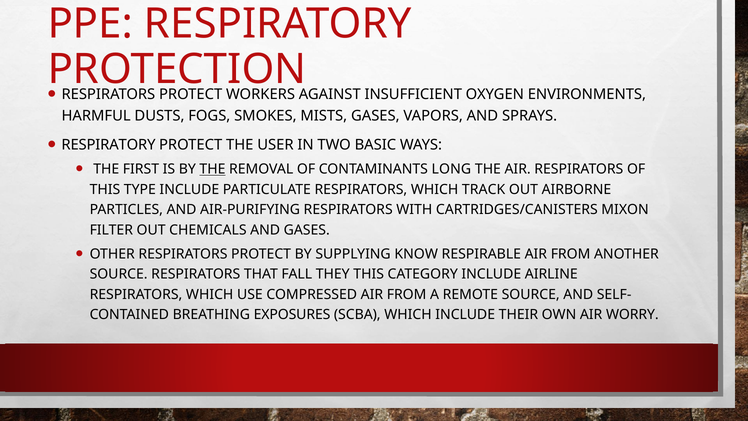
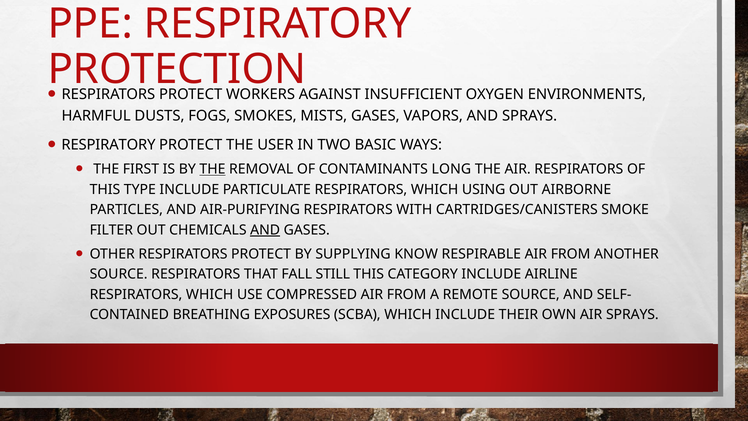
TRACK: TRACK -> USING
MIXON: MIXON -> SMOKE
AND at (265, 230) underline: none -> present
THEY: THEY -> STILL
AIR WORRY: WORRY -> SPRAYS
